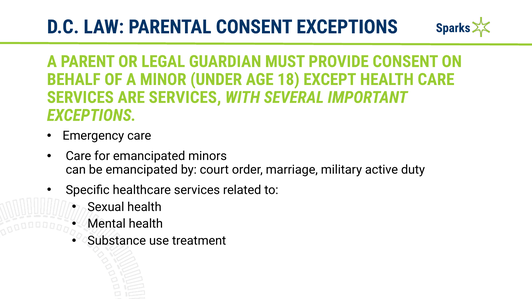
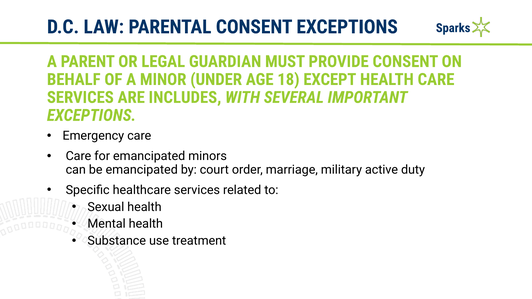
ARE SERVICES: SERVICES -> INCLUDES
